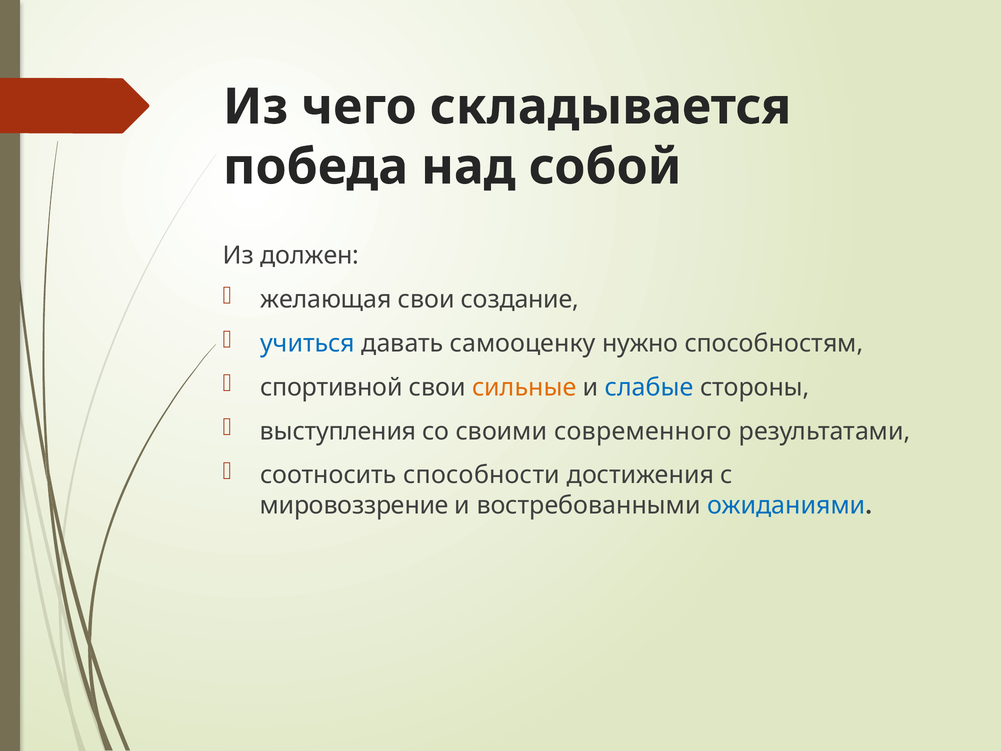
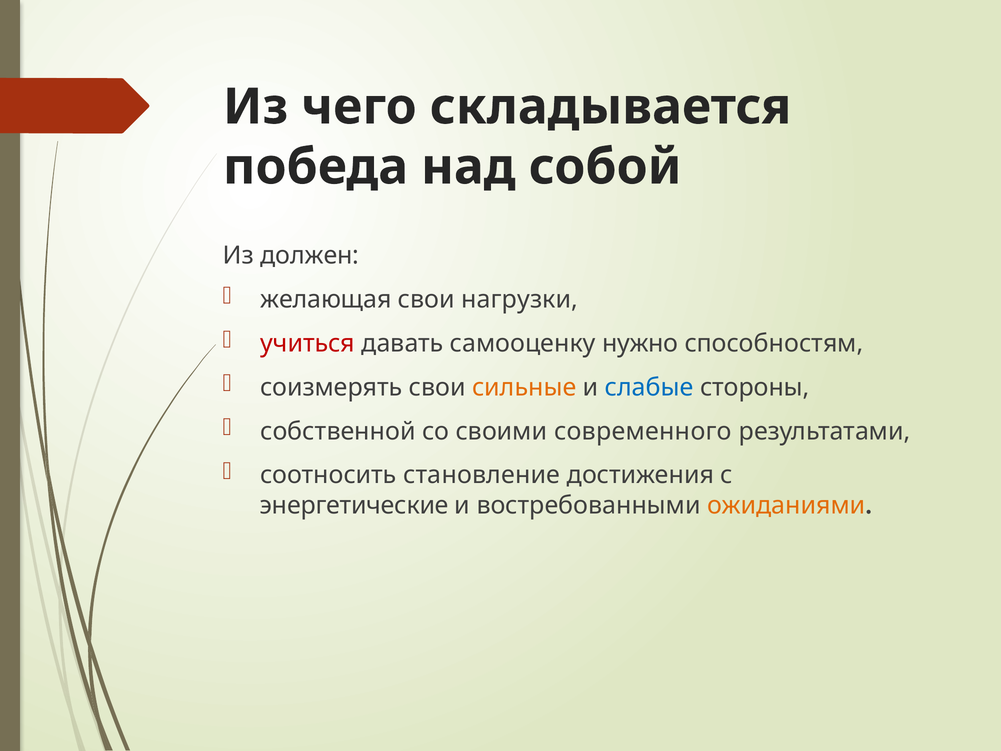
создание: создание -> нагрузки
учиться colour: blue -> red
спортивной: спортивной -> соизмерять
выступления: выступления -> собственной
способности: способности -> становление
мировоззрение: мировоззрение -> энергетические
ожиданиями colour: blue -> orange
